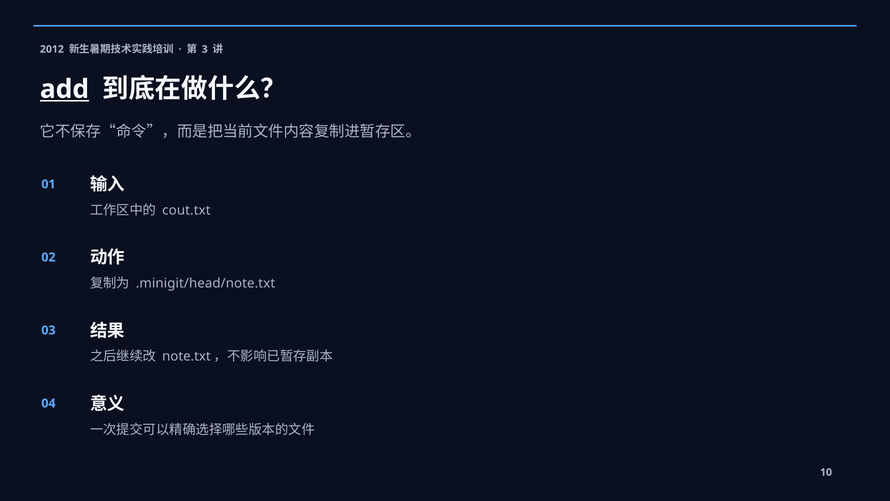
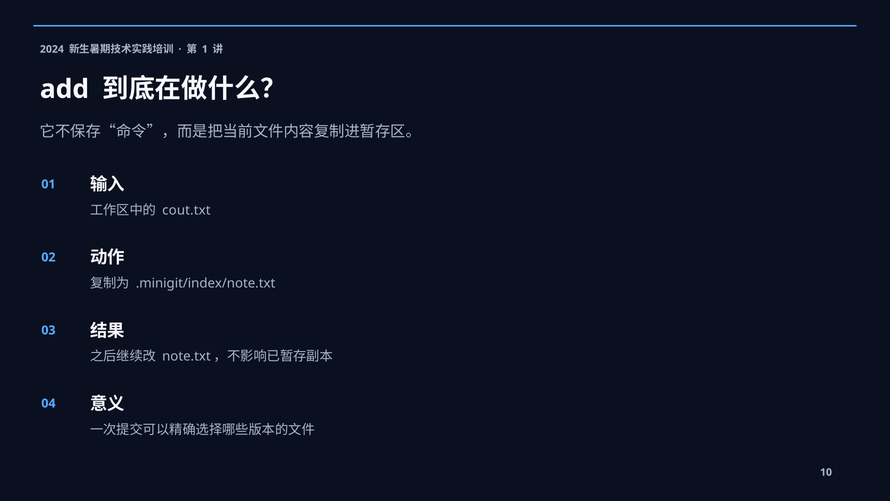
2012: 2012 -> 2024
3: 3 -> 1
add underline: present -> none
.minigit/head/note.txt: .minigit/head/note.txt -> .minigit/index/note.txt
